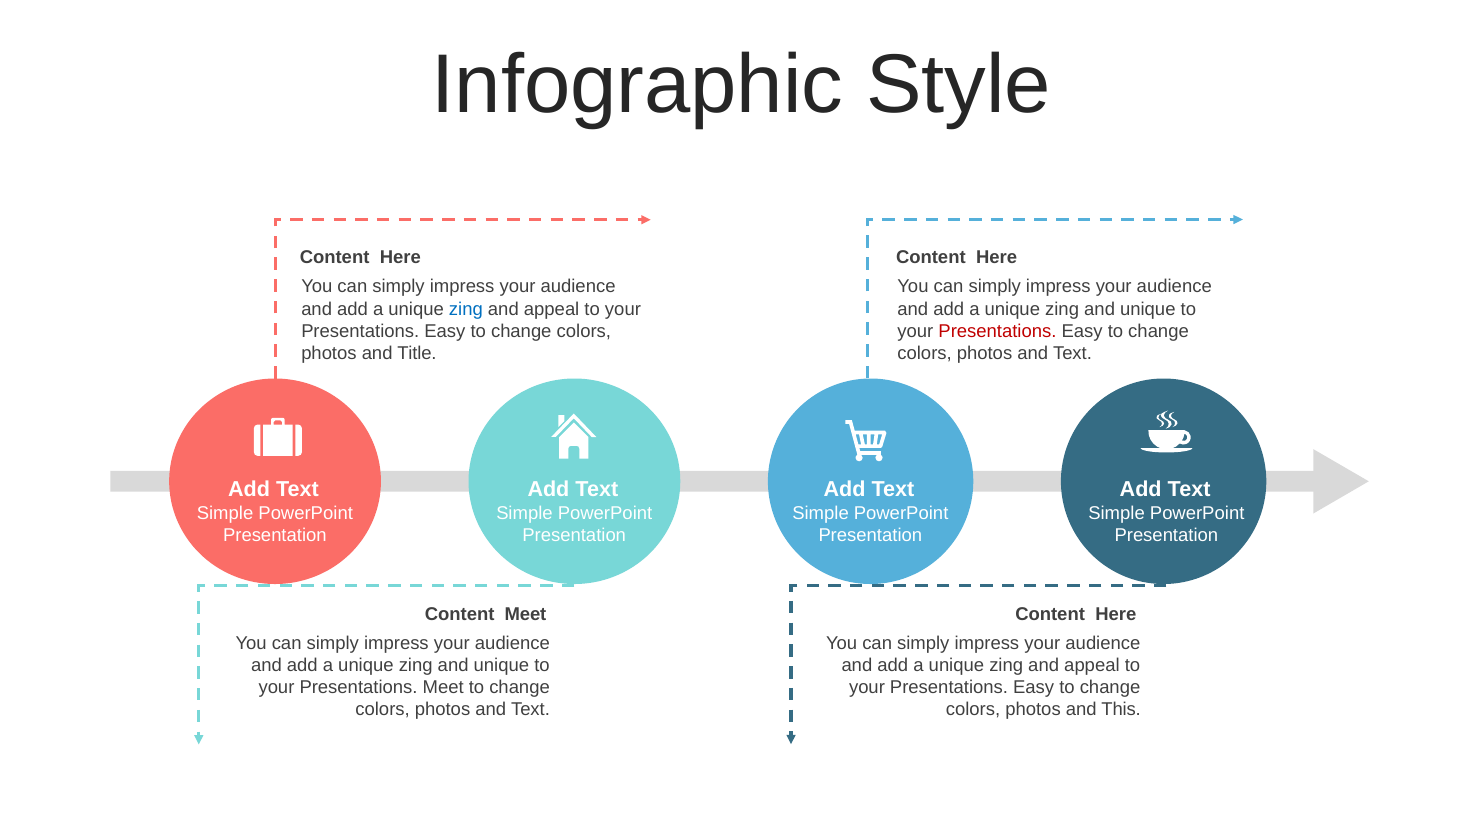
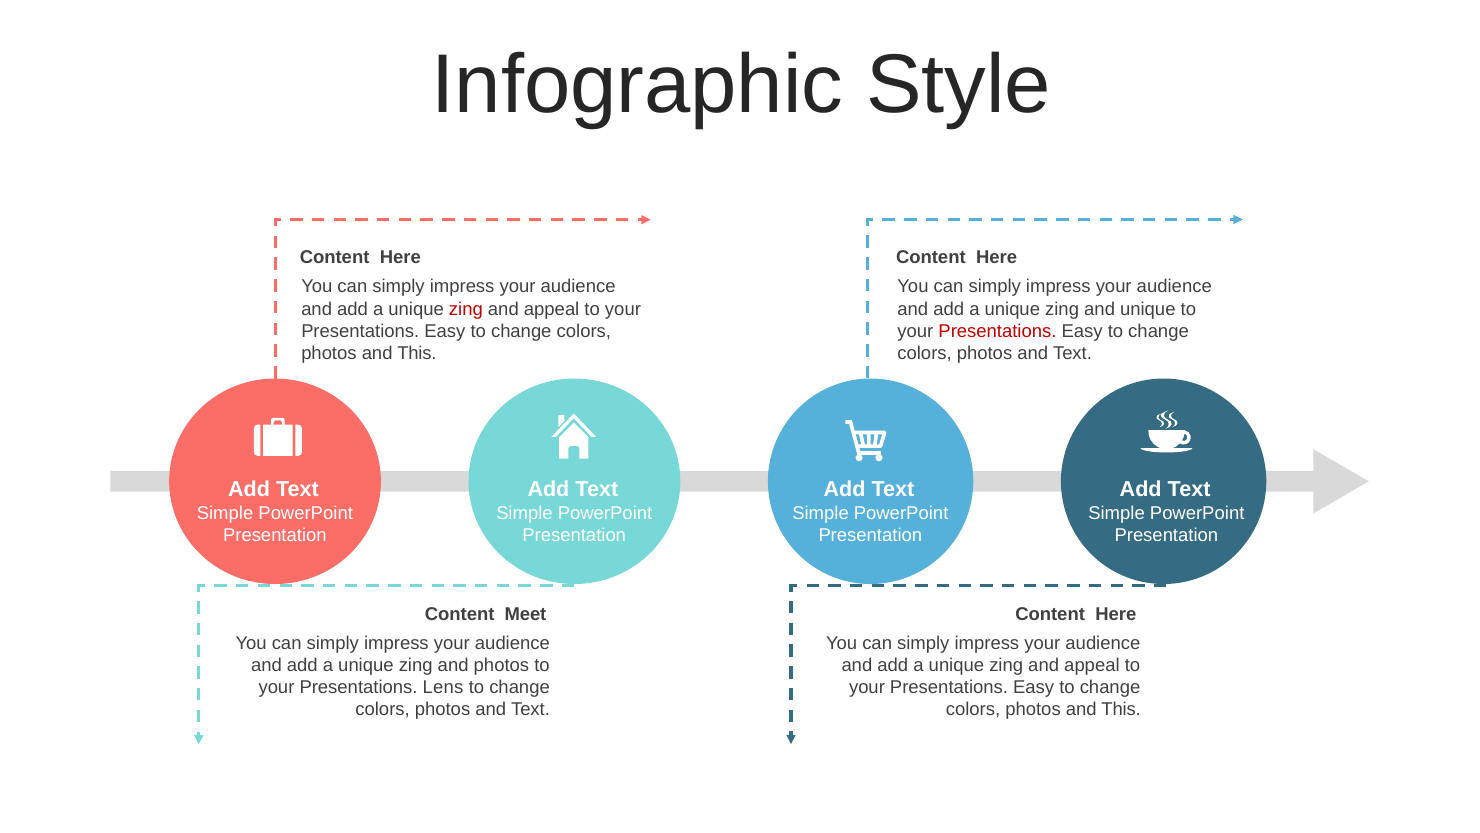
zing at (466, 309) colour: blue -> red
Title at (417, 353): Title -> This
unique at (501, 665): unique -> photos
Presentations Meet: Meet -> Lens
